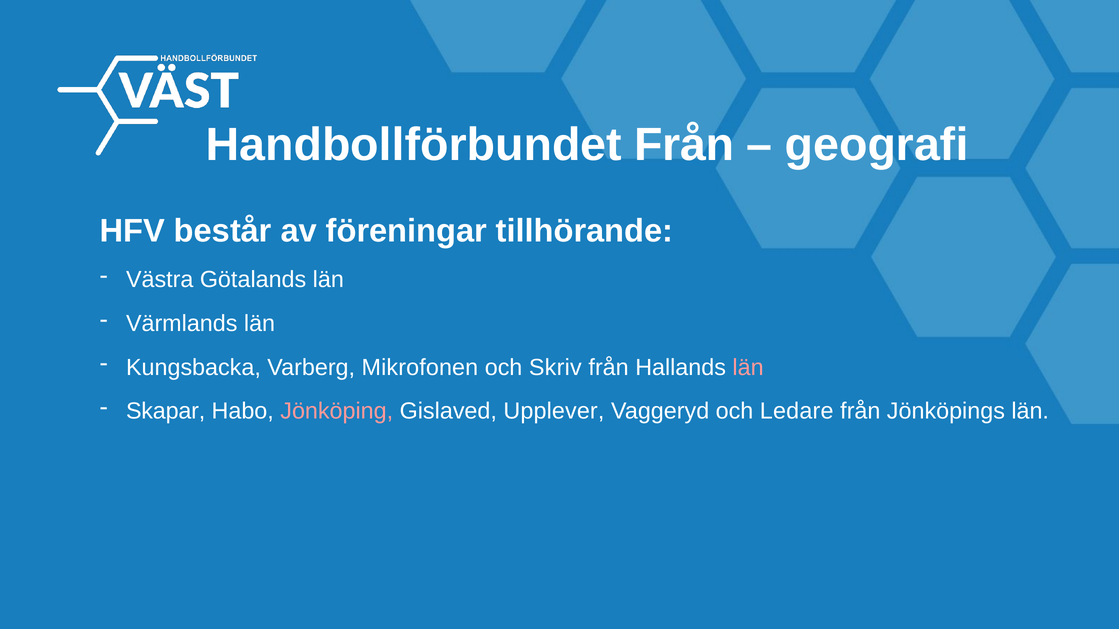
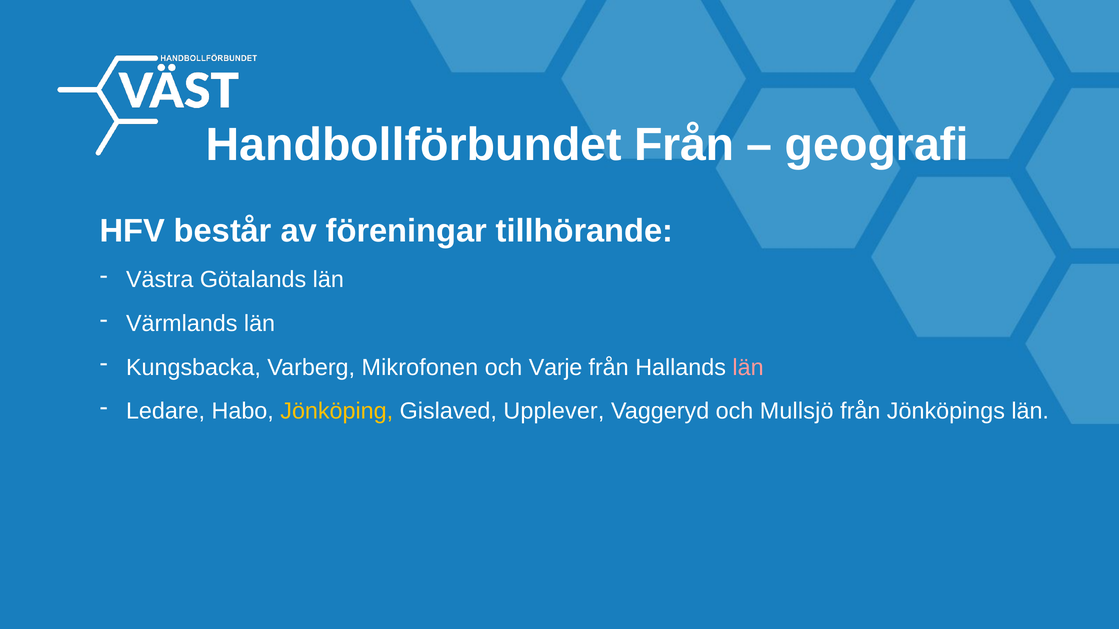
Skriv: Skriv -> Varje
Skapar: Skapar -> Ledare
Jönköping colour: pink -> yellow
Ledare: Ledare -> Mullsjö
